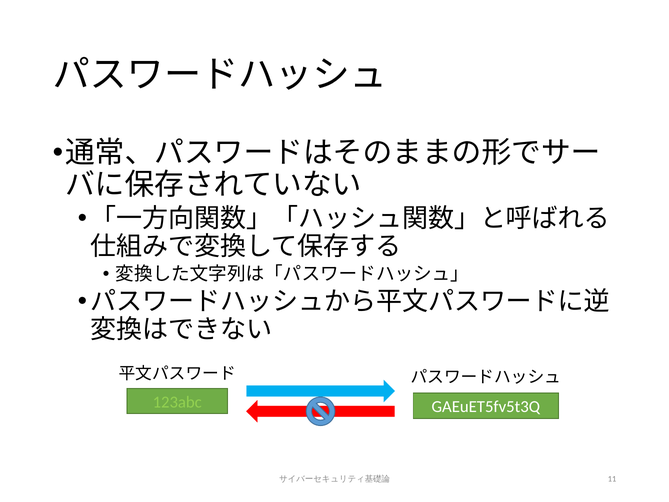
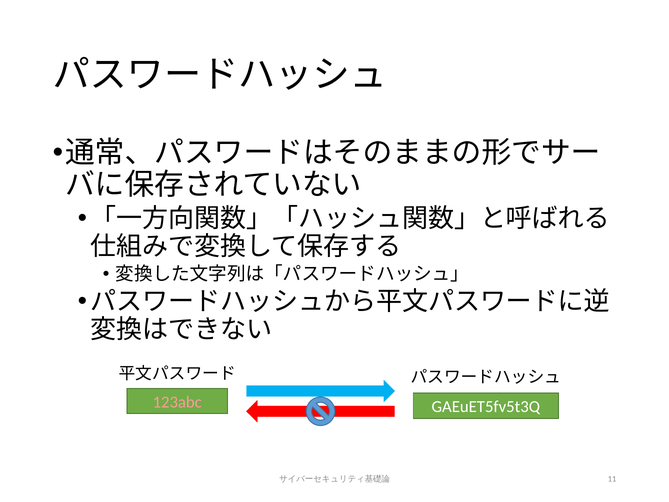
123abc colour: light green -> pink
